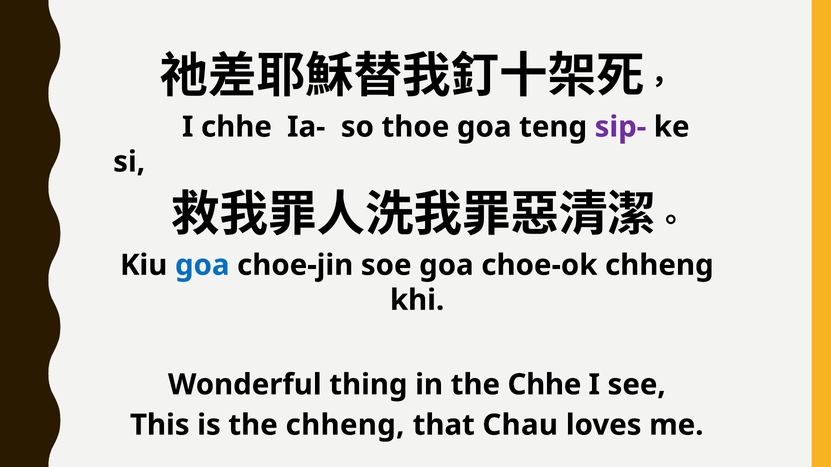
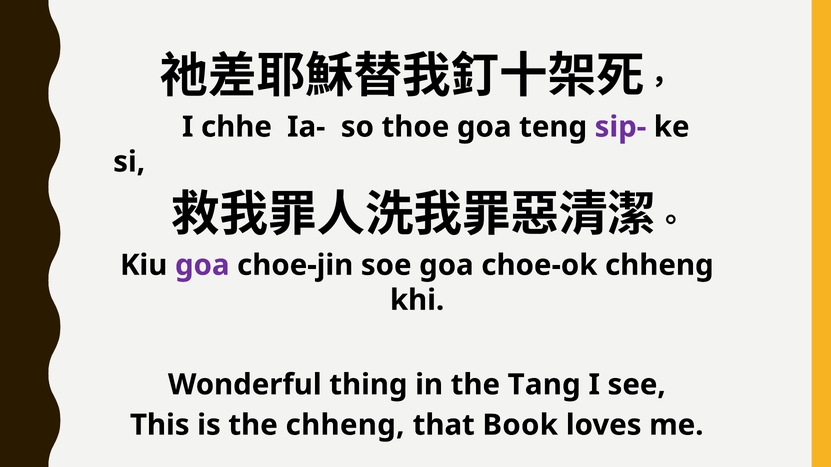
goa at (202, 265) colour: blue -> purple
the Chhe: Chhe -> Tang
Chau: Chau -> Book
